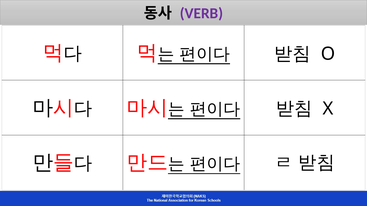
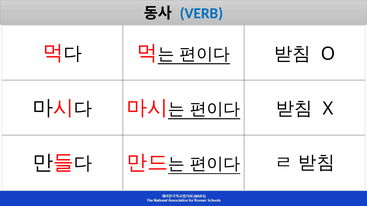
VERB colour: purple -> blue
